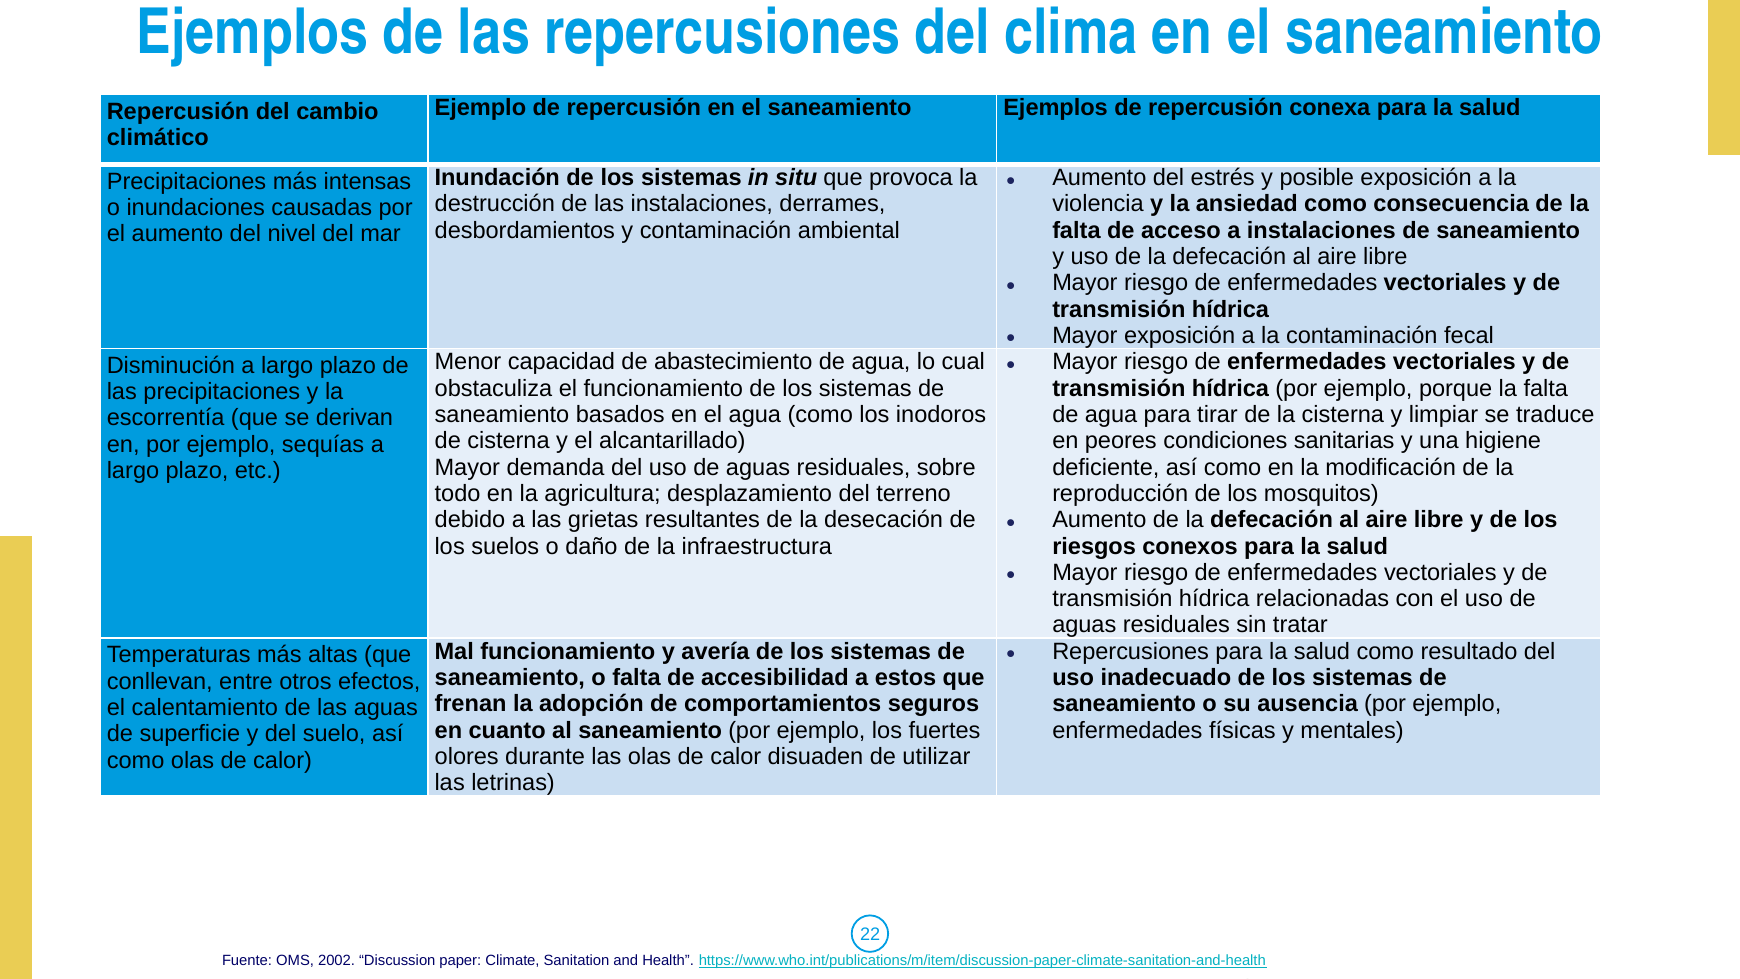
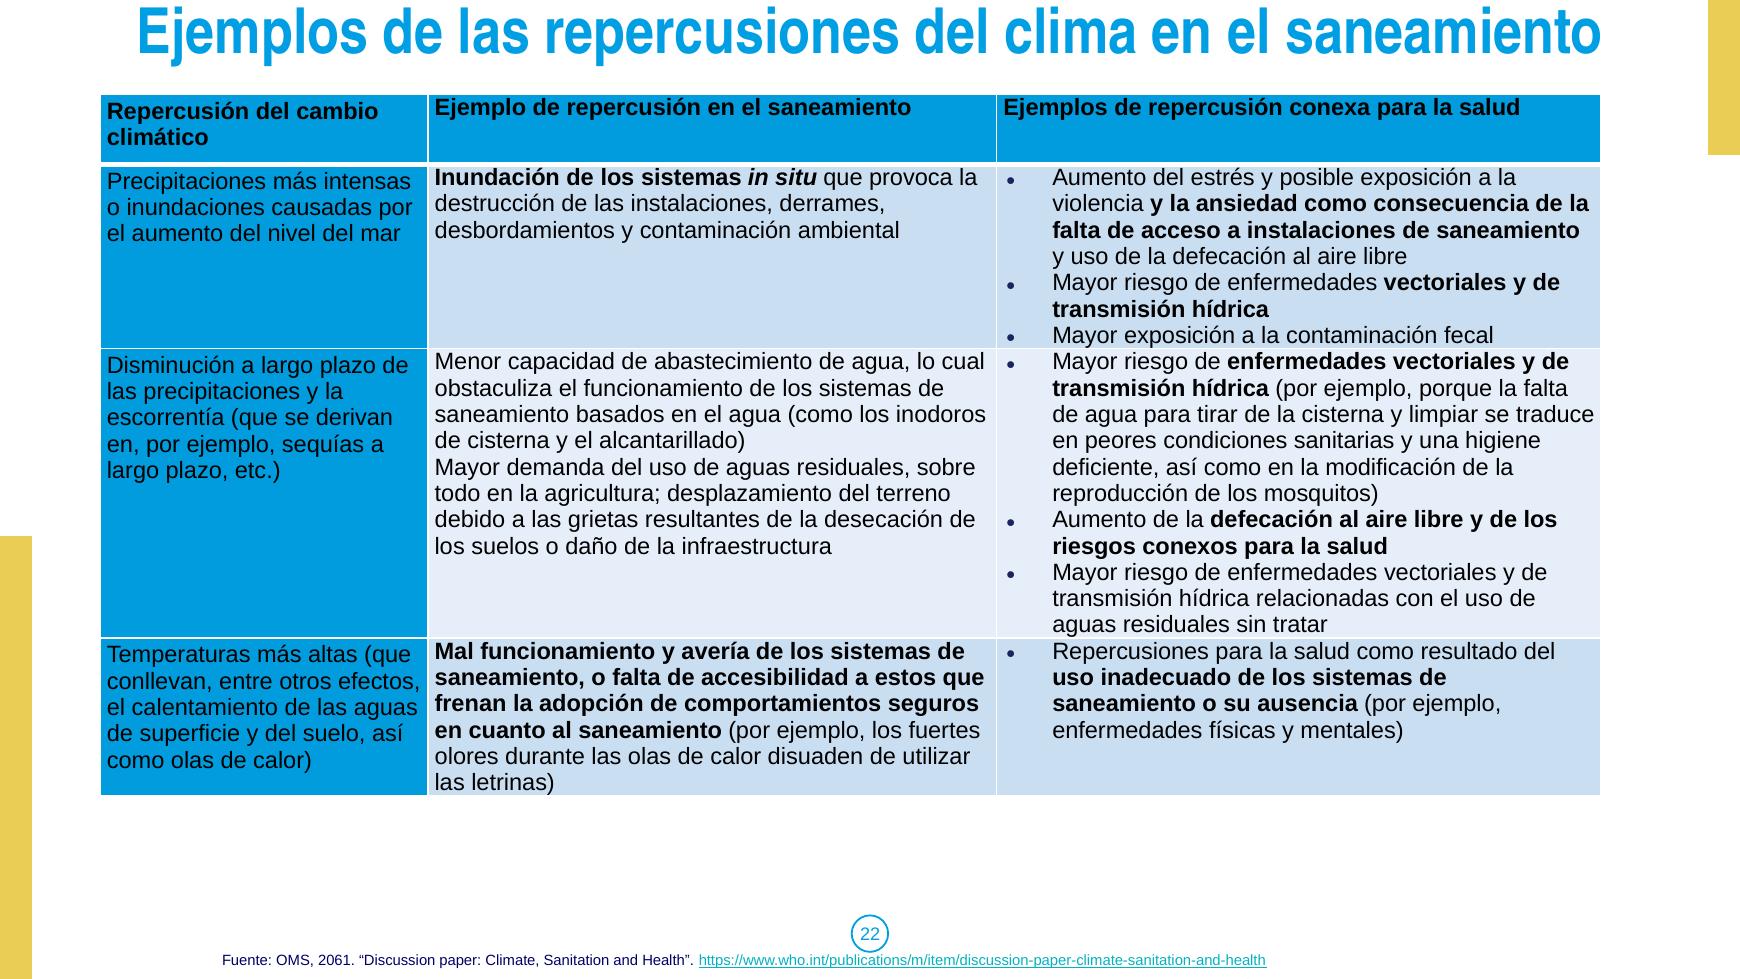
2002: 2002 -> 2061
